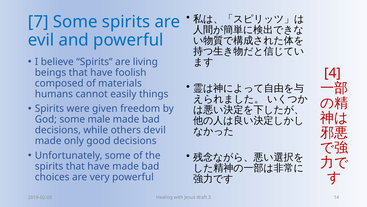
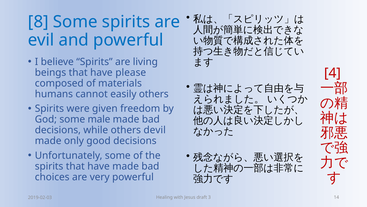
7: 7 -> 8
foolish: foolish -> please
easily things: things -> others
